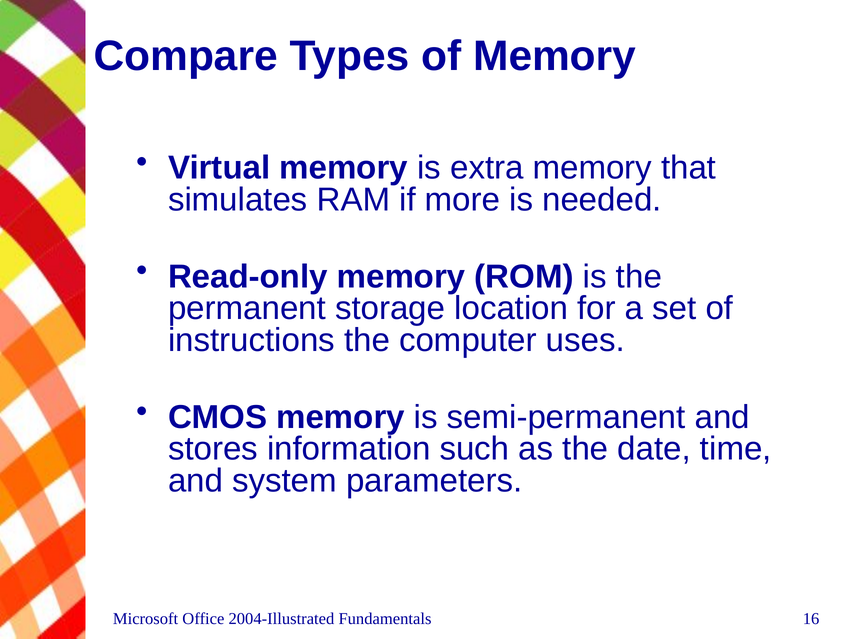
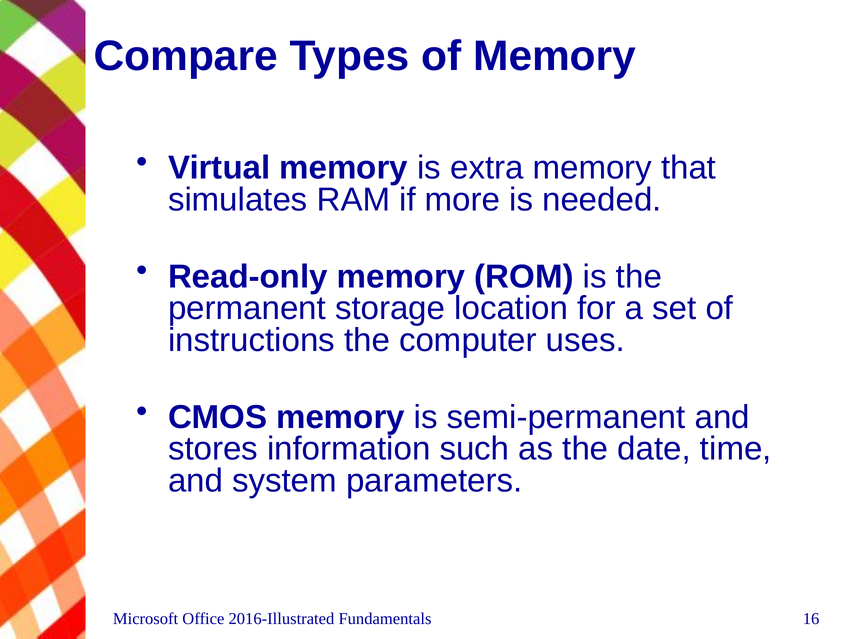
2004-Illustrated: 2004-Illustrated -> 2016-Illustrated
